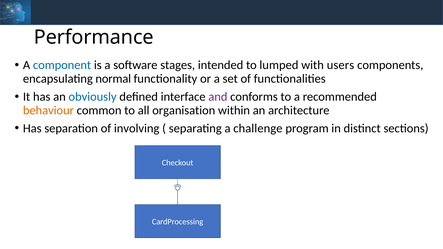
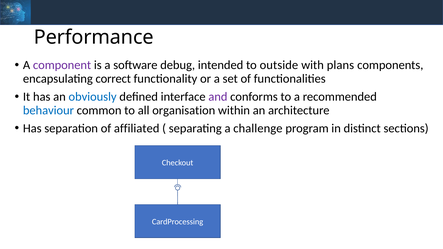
component colour: blue -> purple
stages: stages -> debug
lumped: lumped -> outside
users: users -> plans
normal: normal -> correct
behaviour colour: orange -> blue
involving: involving -> affiliated
